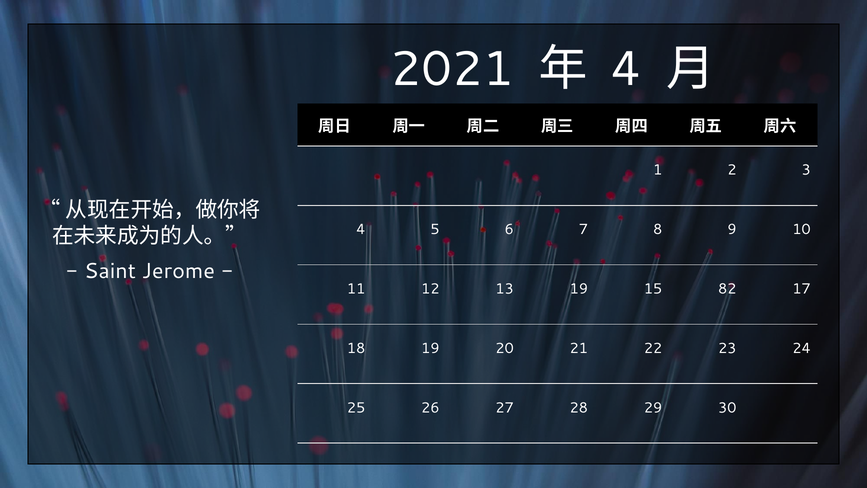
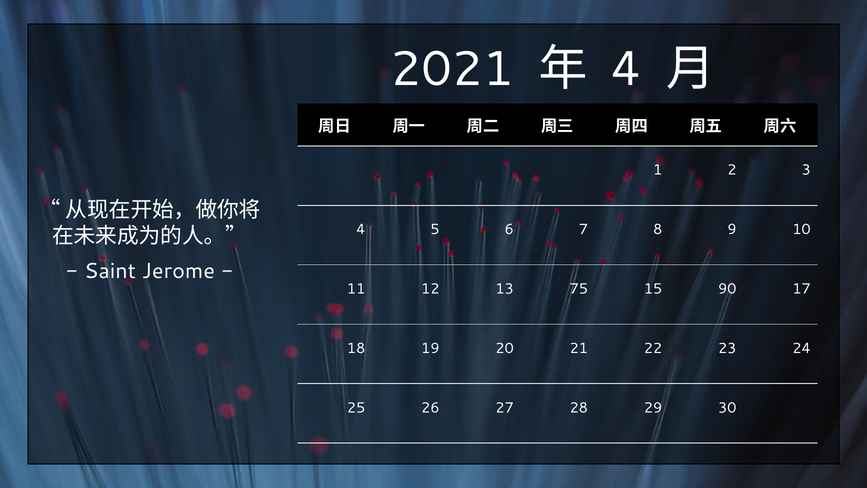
13 19: 19 -> 75
82: 82 -> 90
